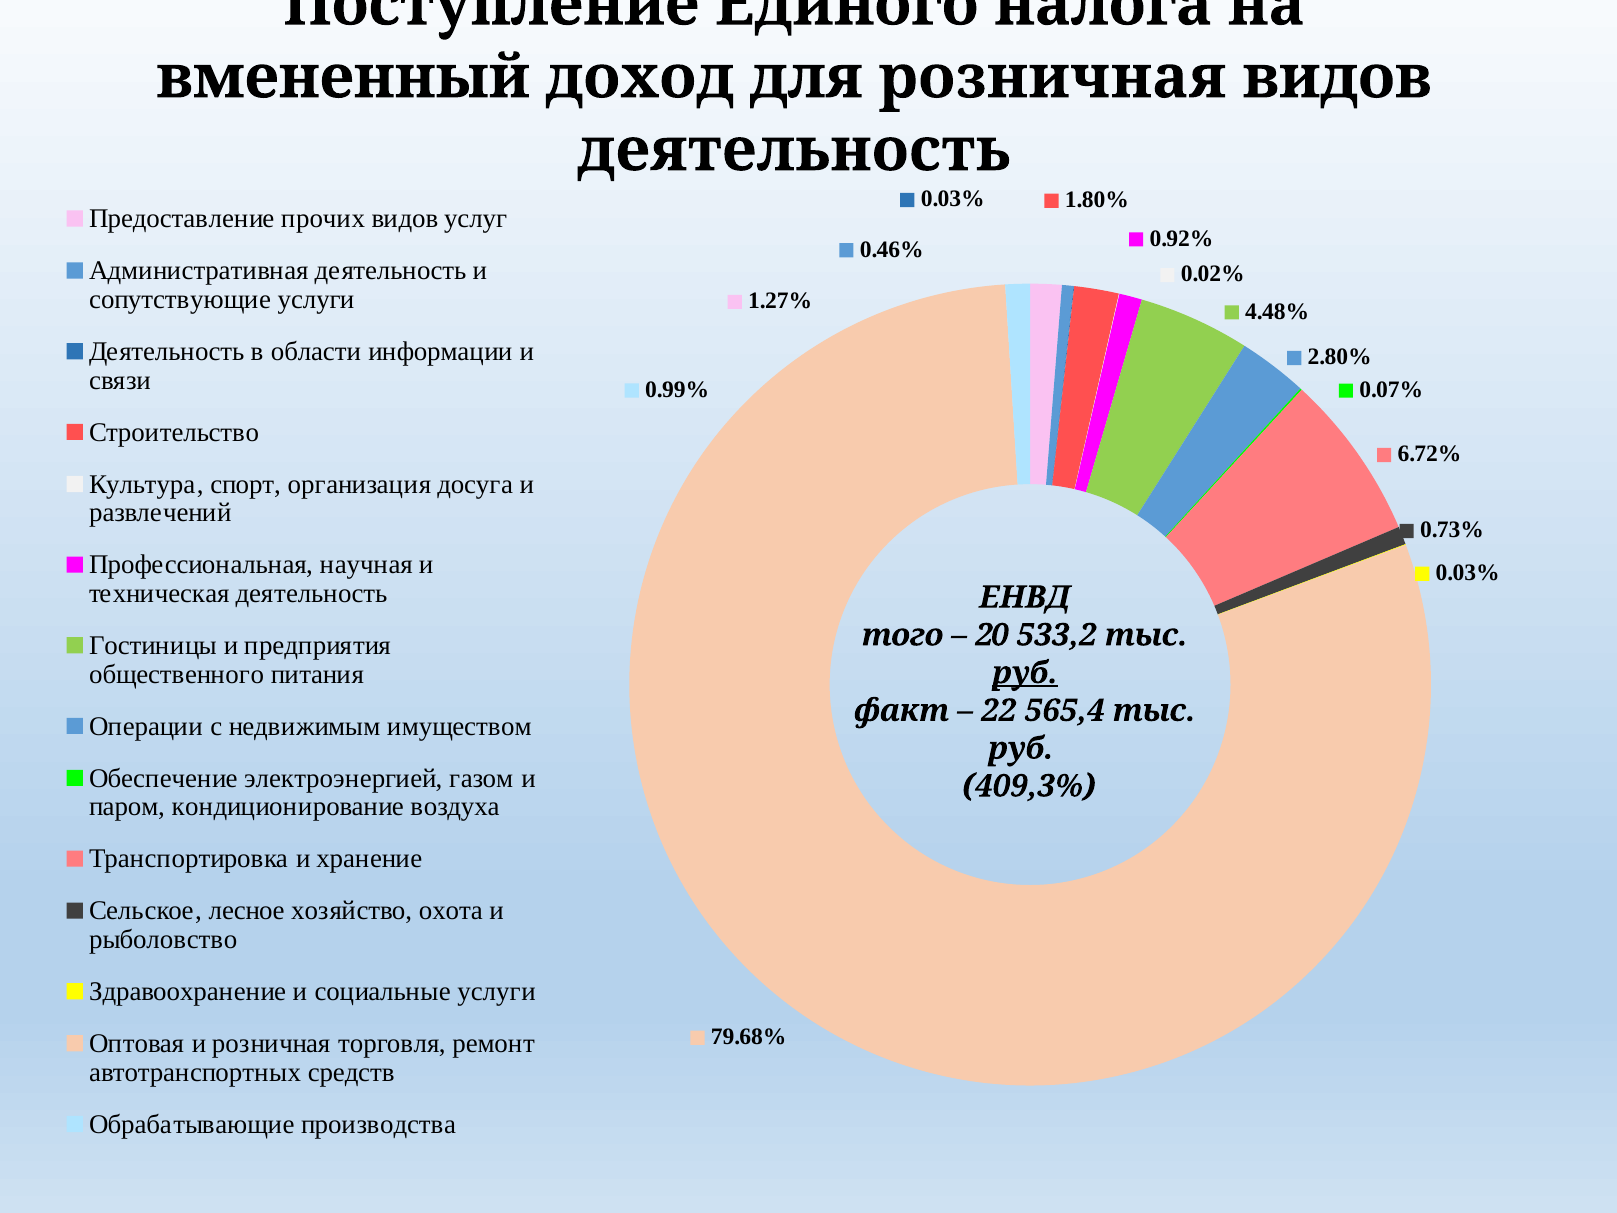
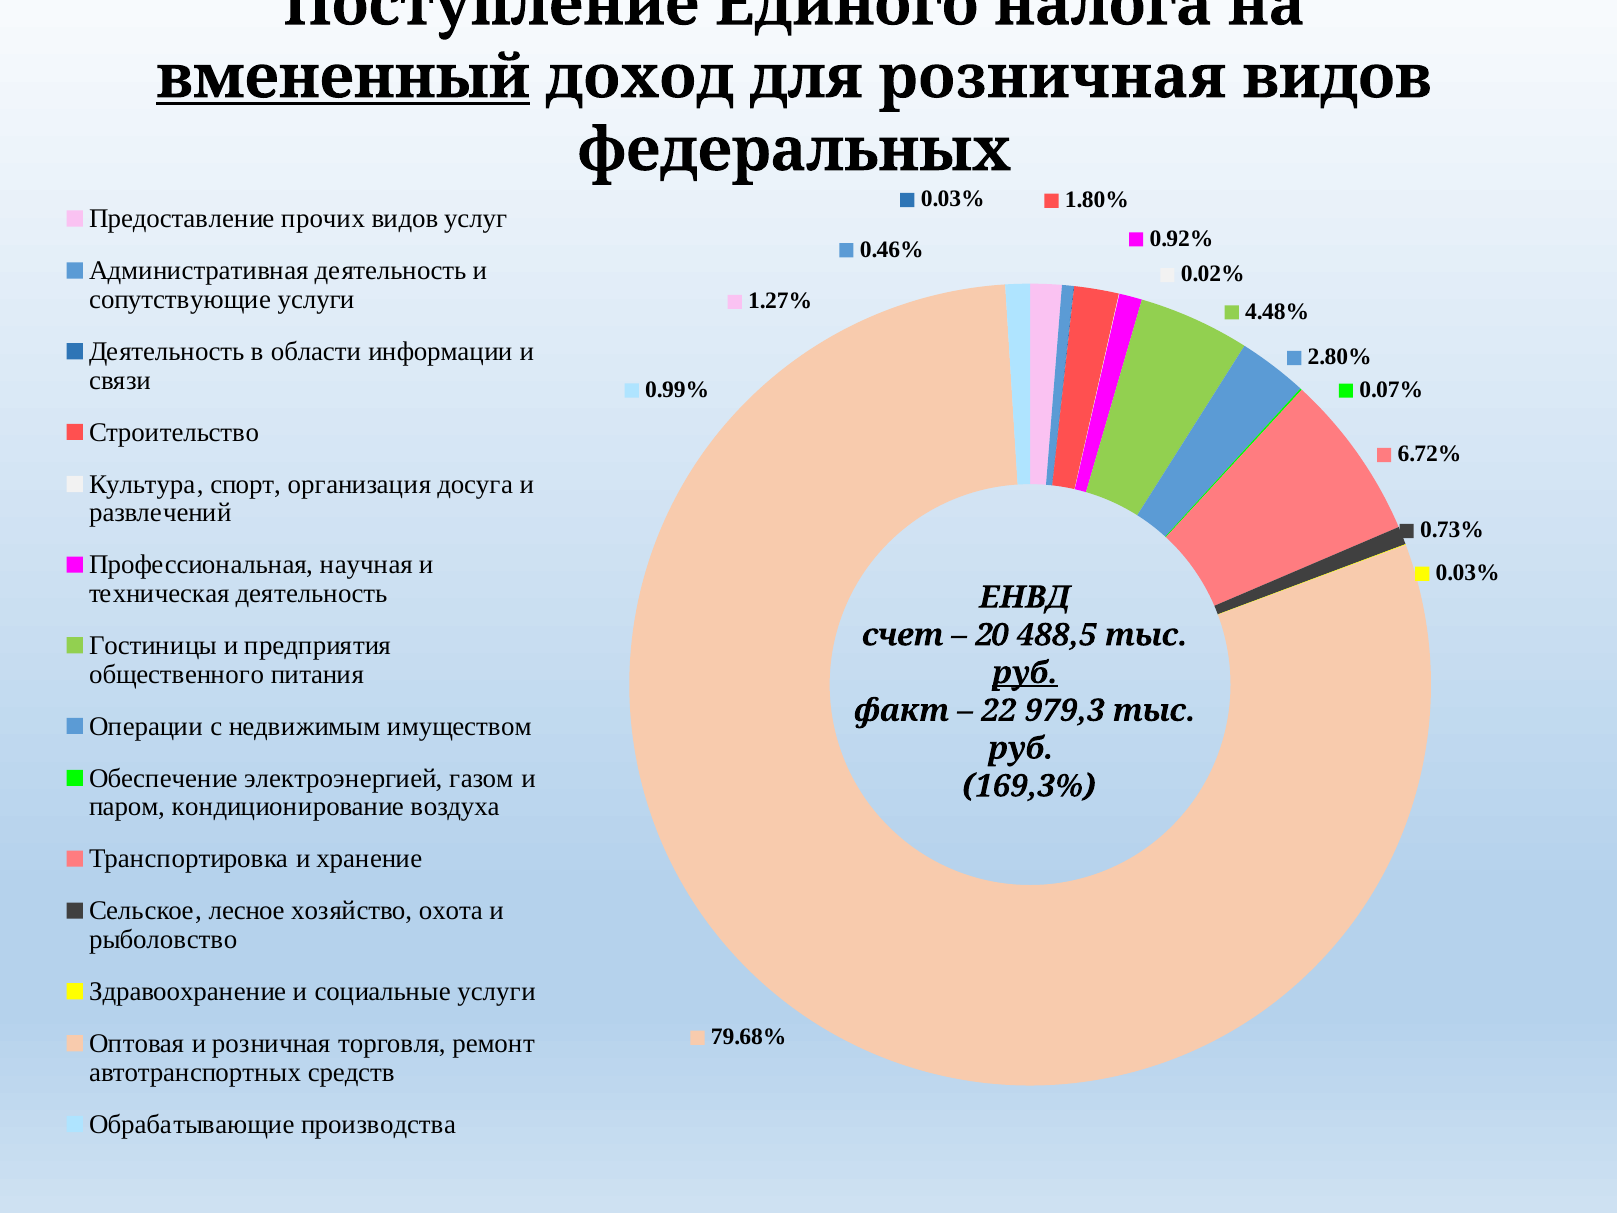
вмененный underline: none -> present
деятельность at (794, 150): деятельность -> федеральных
того: того -> счет
533,2: 533,2 -> 488,5
565,4: 565,4 -> 979,3
409,3%: 409,3% -> 169,3%
